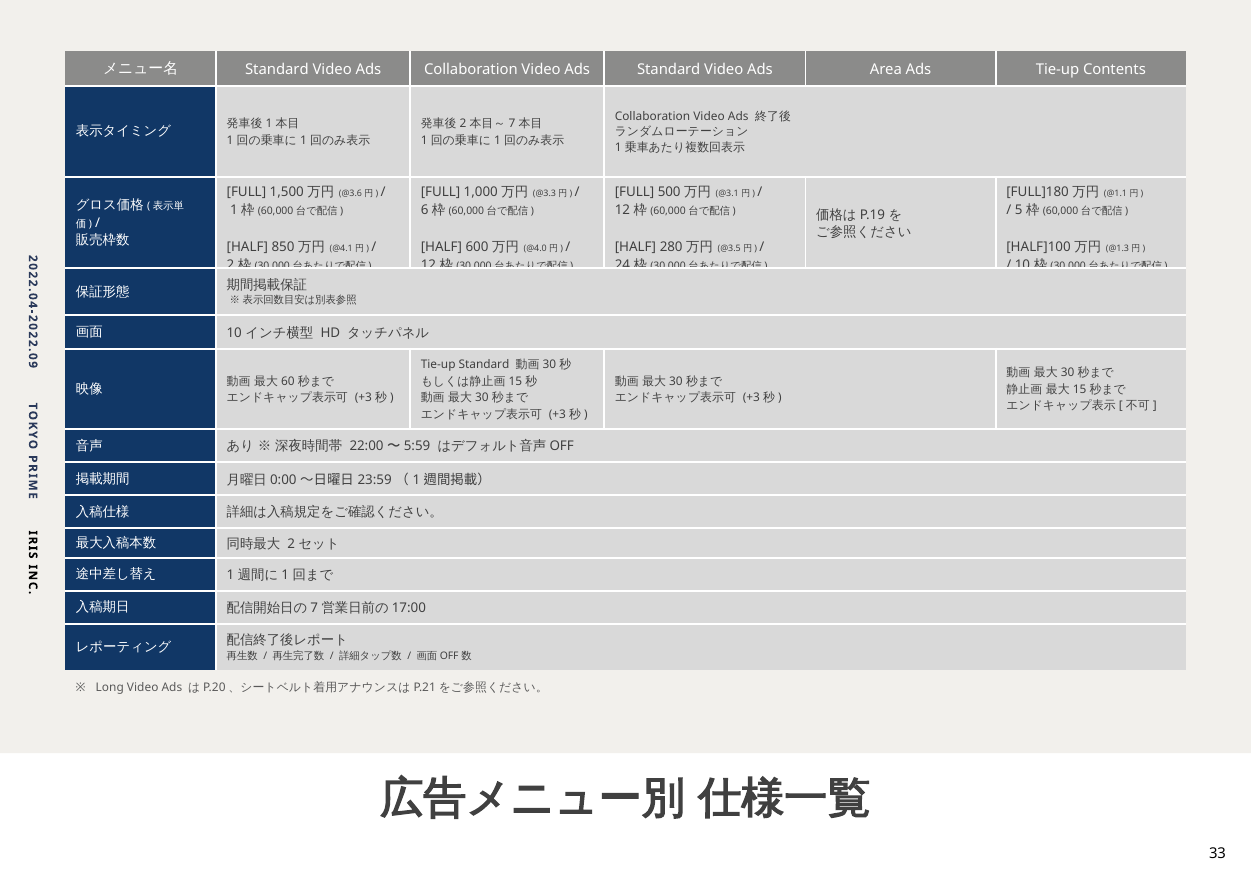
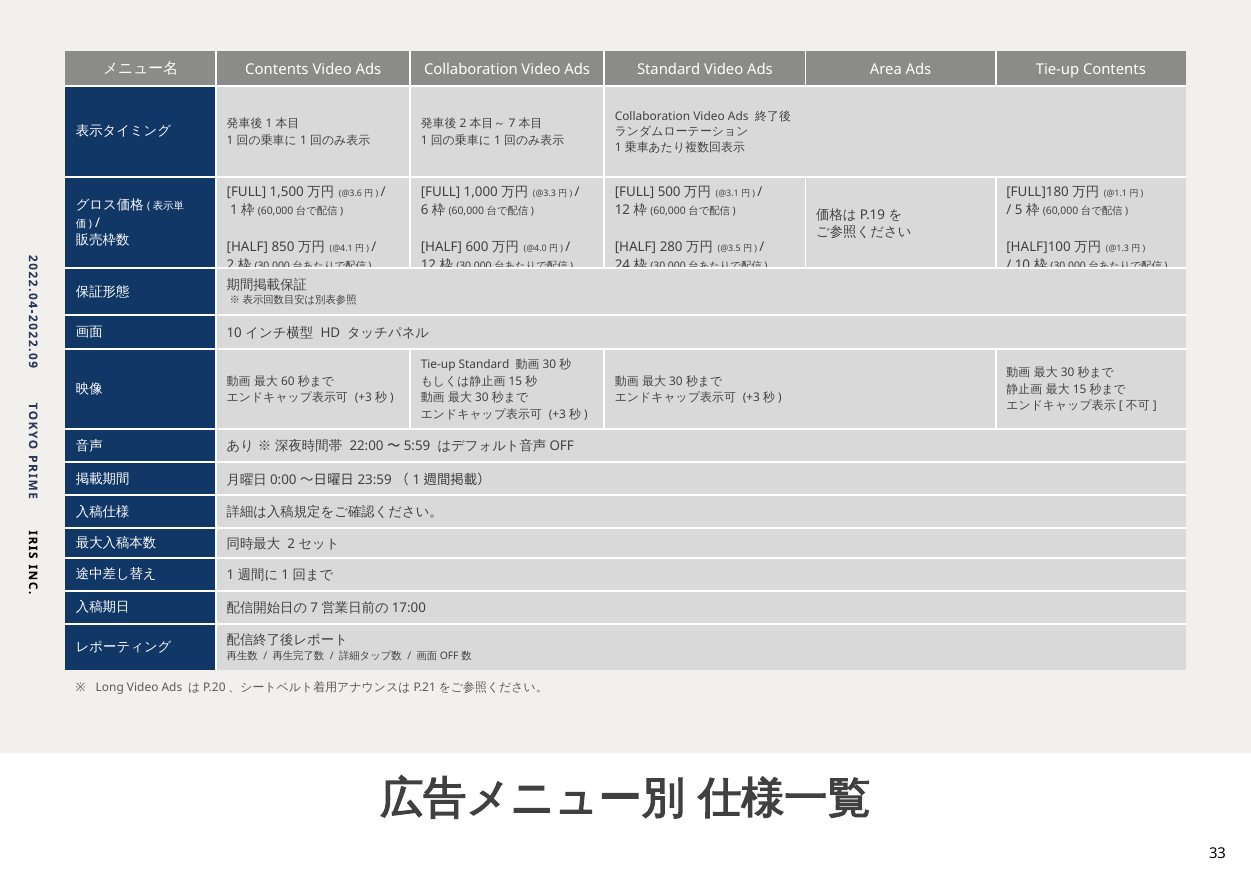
Standard at (277, 69): Standard -> Contents
